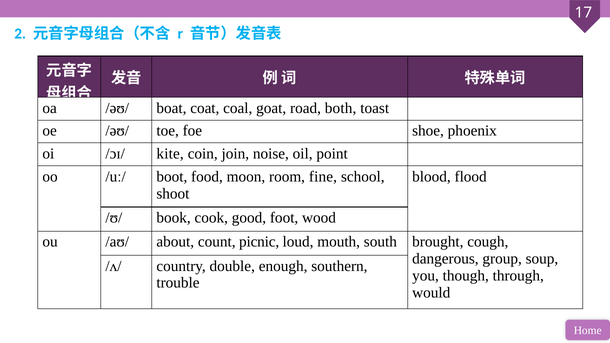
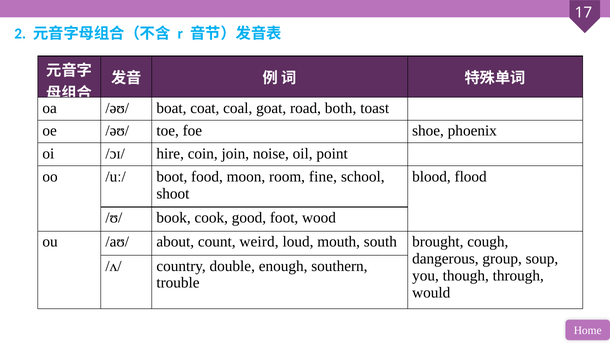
kite: kite -> hire
picnic: picnic -> weird
